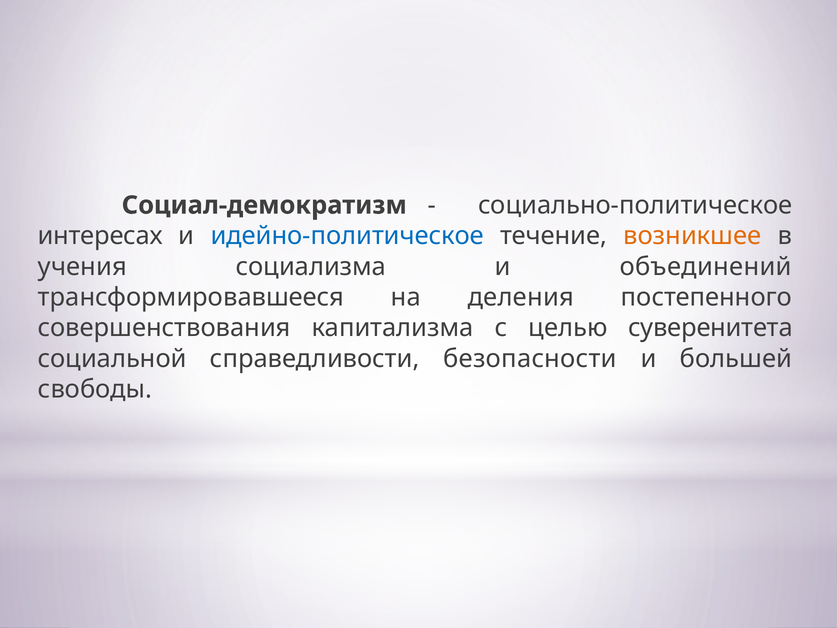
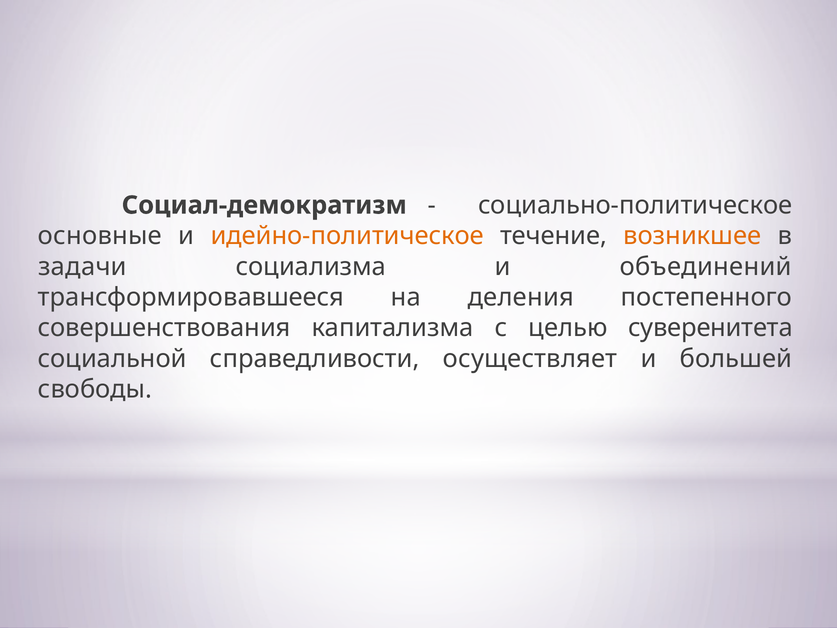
интересах: интересах -> основные
идейно-политическое colour: blue -> orange
учения: учения -> задачи
безопасности: безопасности -> осуществляет
